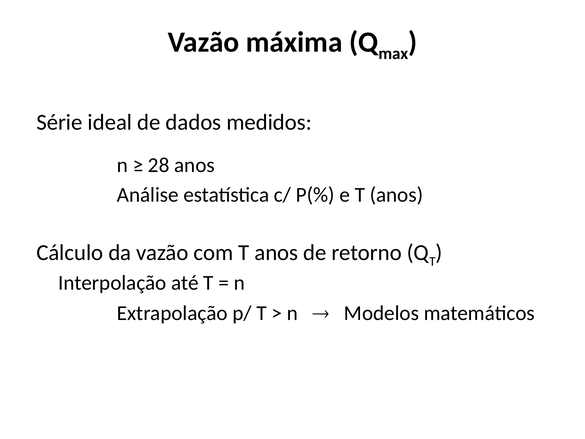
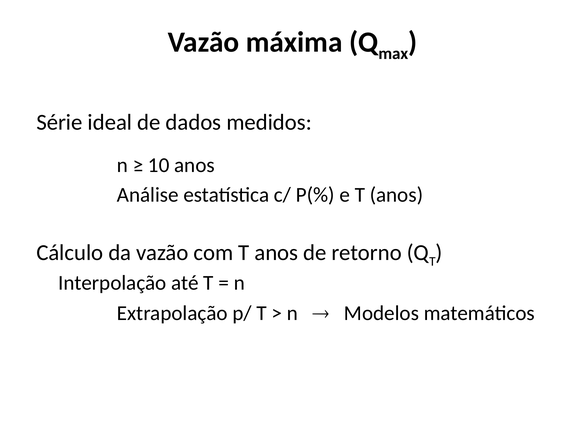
28: 28 -> 10
